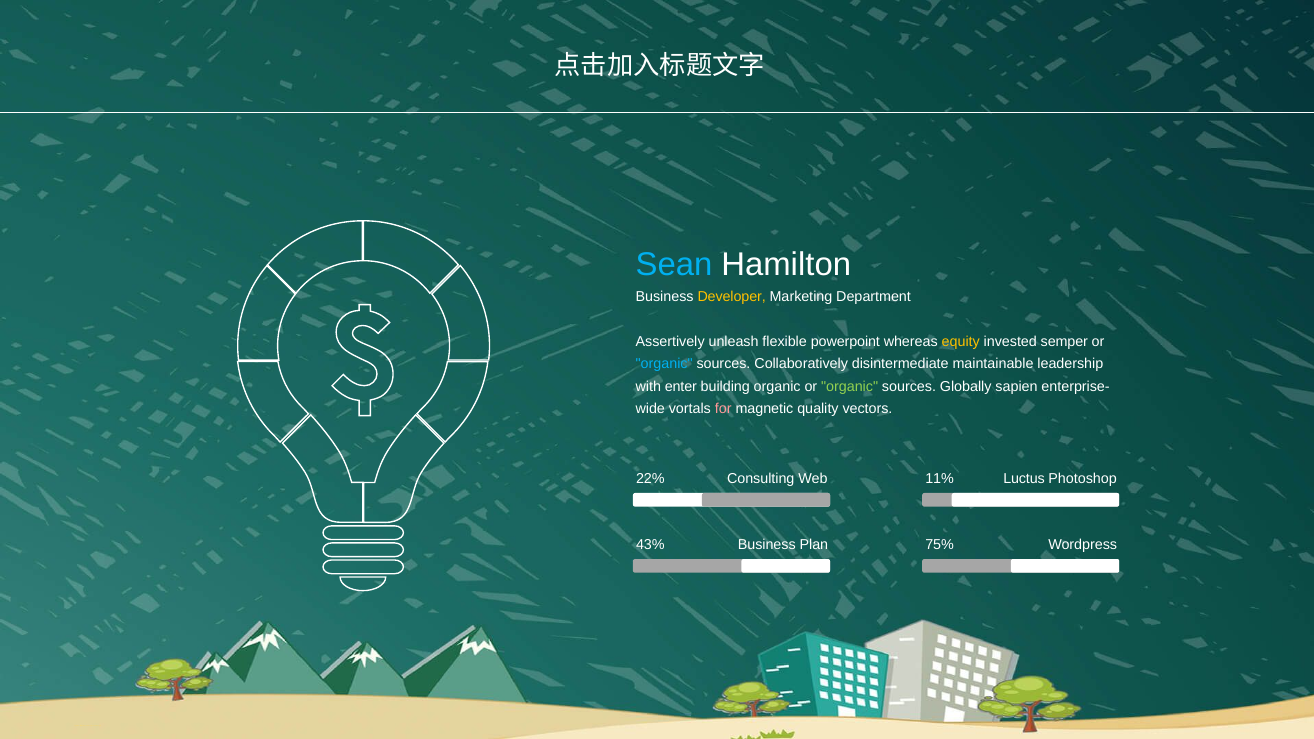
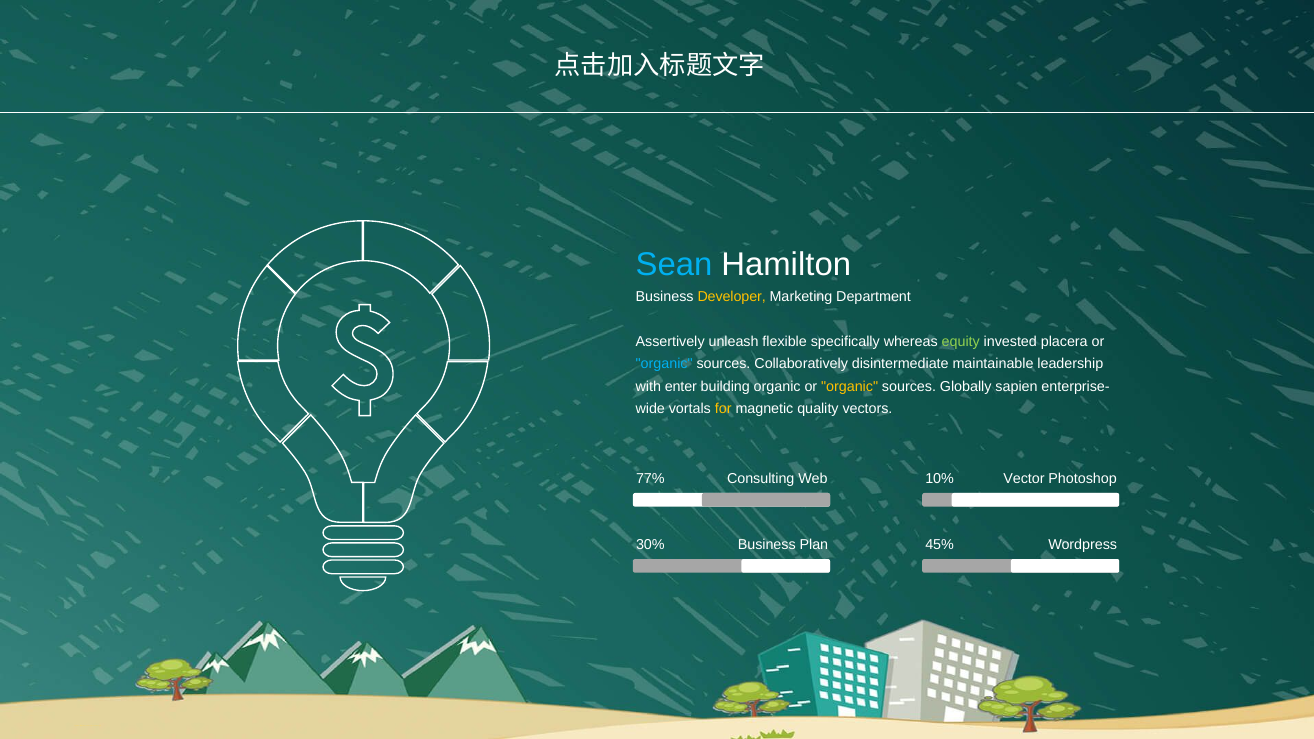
powerpoint: powerpoint -> specifically
equity colour: yellow -> light green
semper: semper -> placera
organic at (850, 387) colour: light green -> yellow
for colour: pink -> yellow
22%: 22% -> 77%
11%: 11% -> 10%
Luctus: Luctus -> Vector
43%: 43% -> 30%
75%: 75% -> 45%
